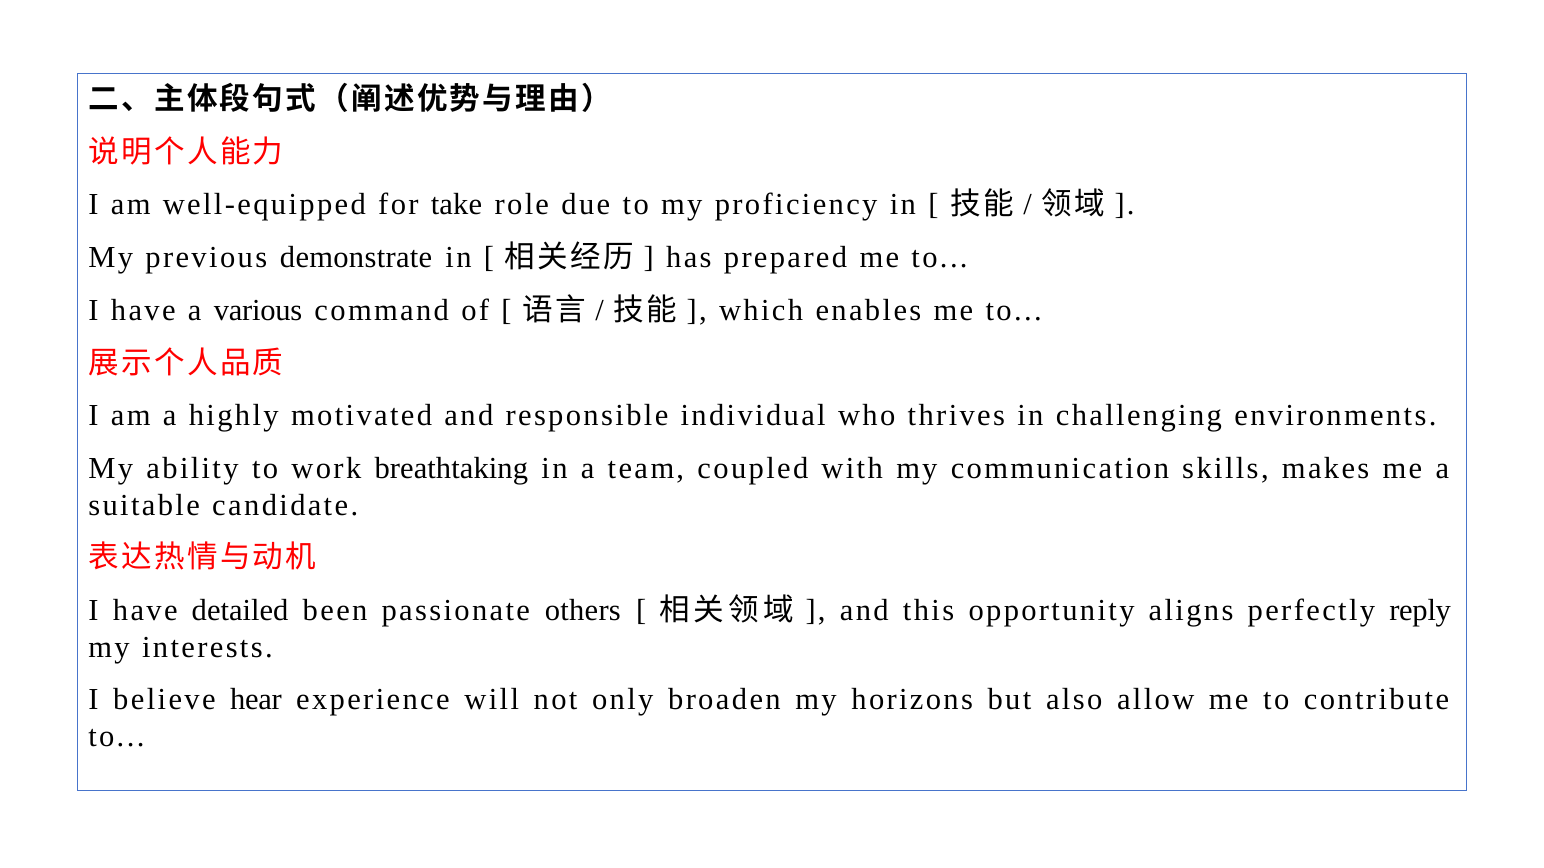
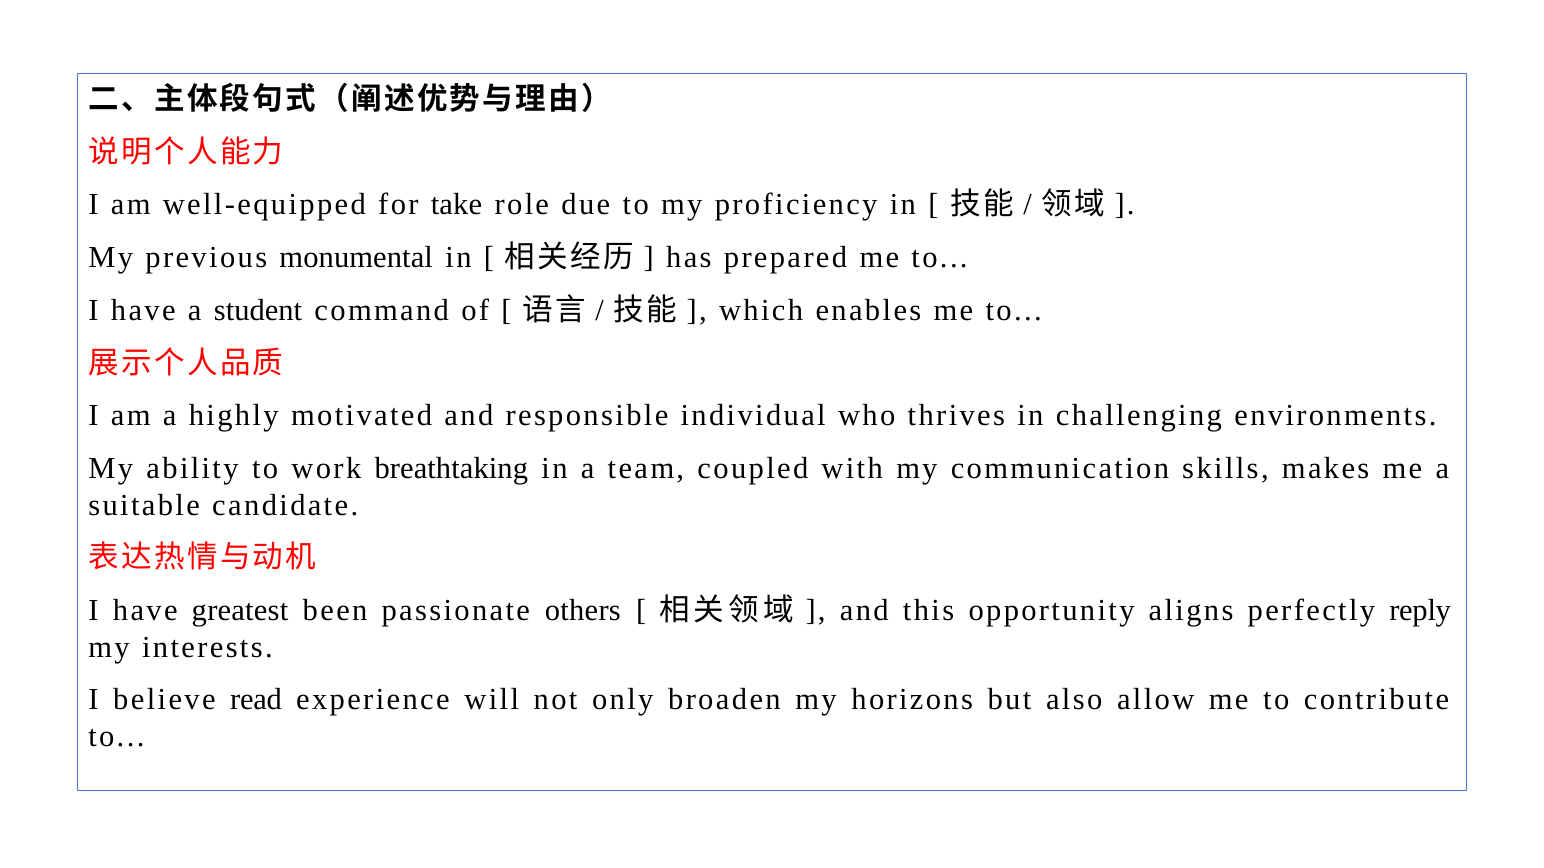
demonstrate: demonstrate -> monumental
various: various -> student
detailed: detailed -> greatest
hear: hear -> read
